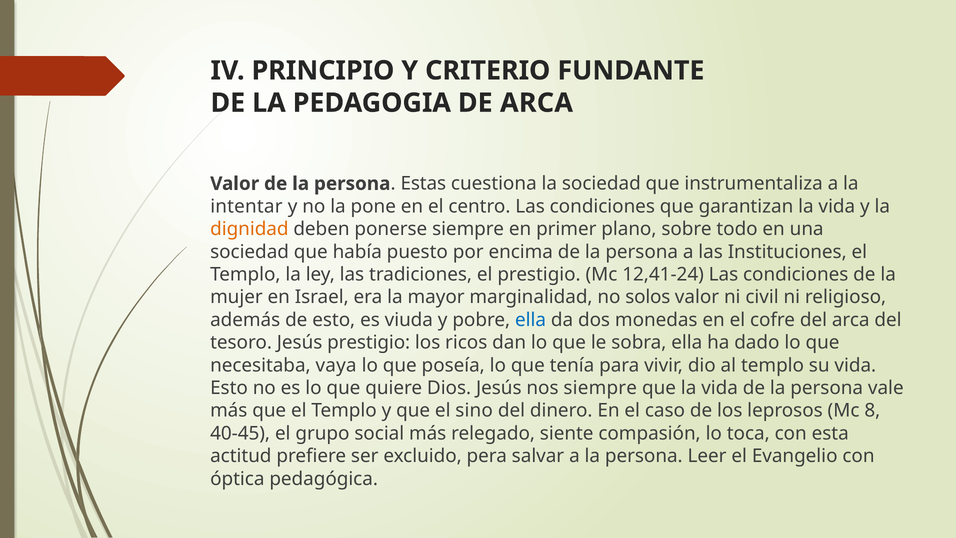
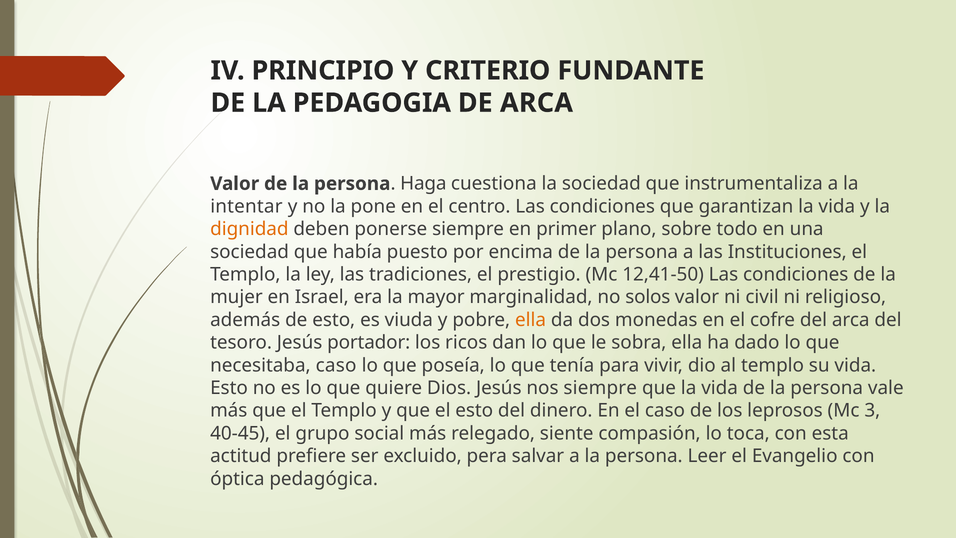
Estas: Estas -> Haga
12,41-24: 12,41-24 -> 12,41-50
ella at (531, 320) colour: blue -> orange
Jesús prestigio: prestigio -> portador
necesitaba vaya: vaya -> caso
el sino: sino -> esto
8: 8 -> 3
